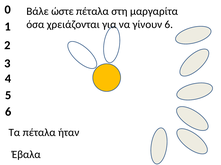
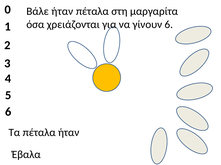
Βάλε ώστε: ώστε -> ήταν
